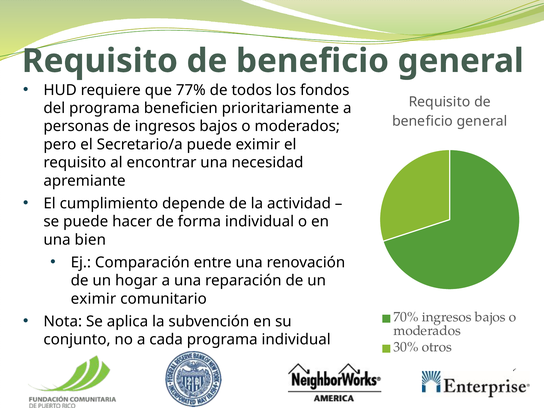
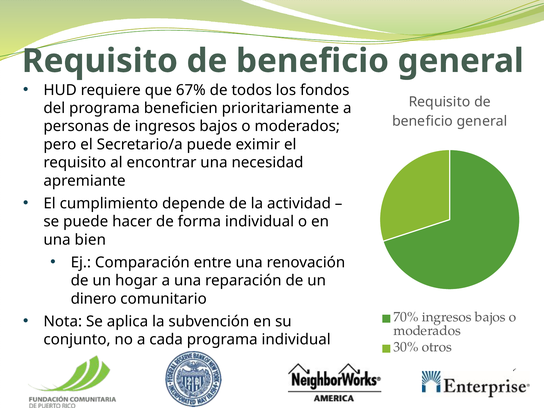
77%: 77% -> 67%
eximir at (93, 299): eximir -> dinero
